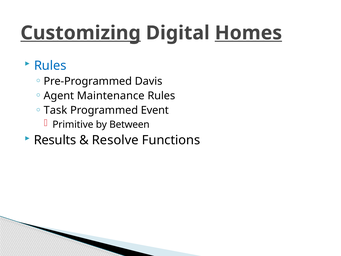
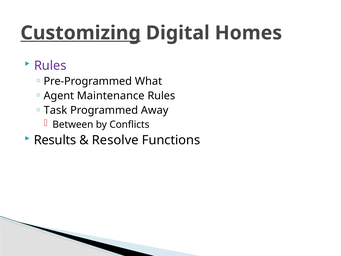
Homes underline: present -> none
Rules at (50, 65) colour: blue -> purple
Davis: Davis -> What
Event: Event -> Away
Primitive: Primitive -> Between
Between: Between -> Conflicts
